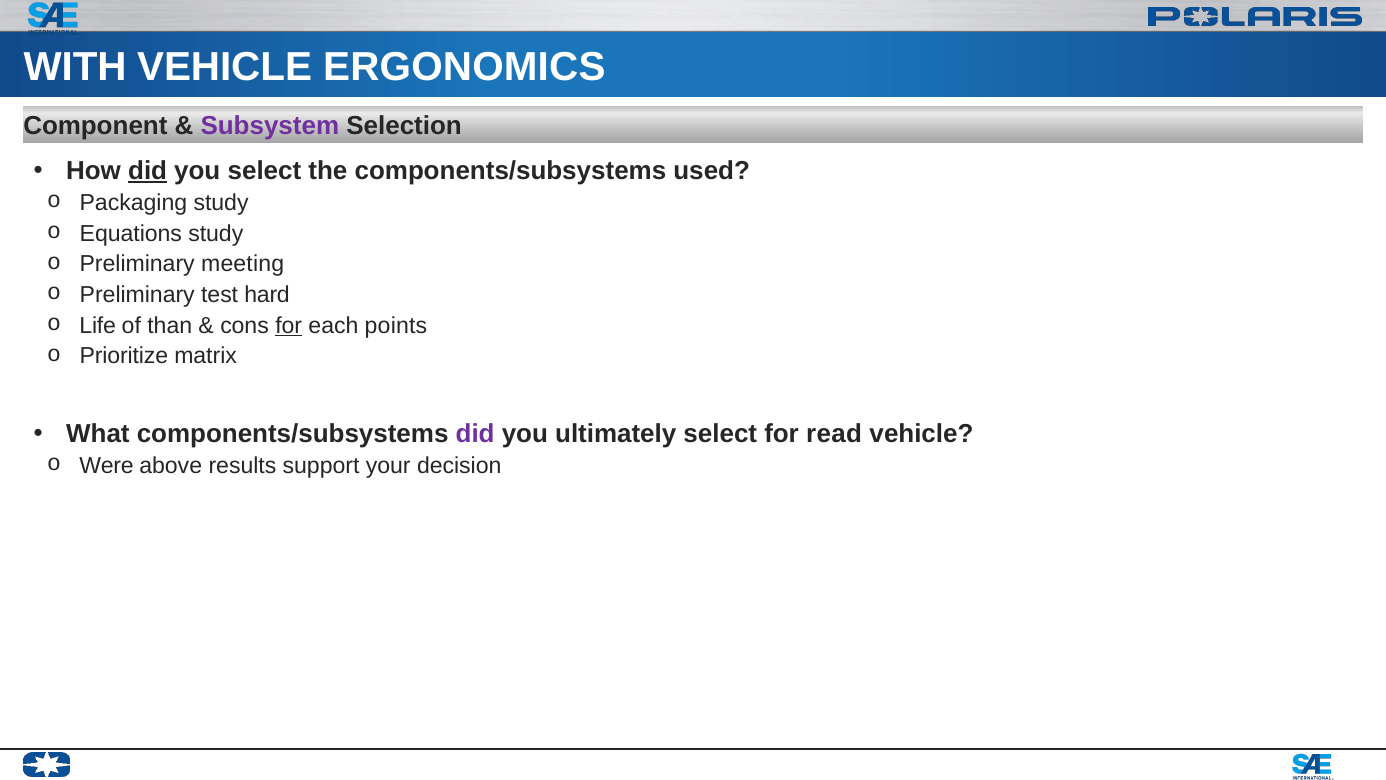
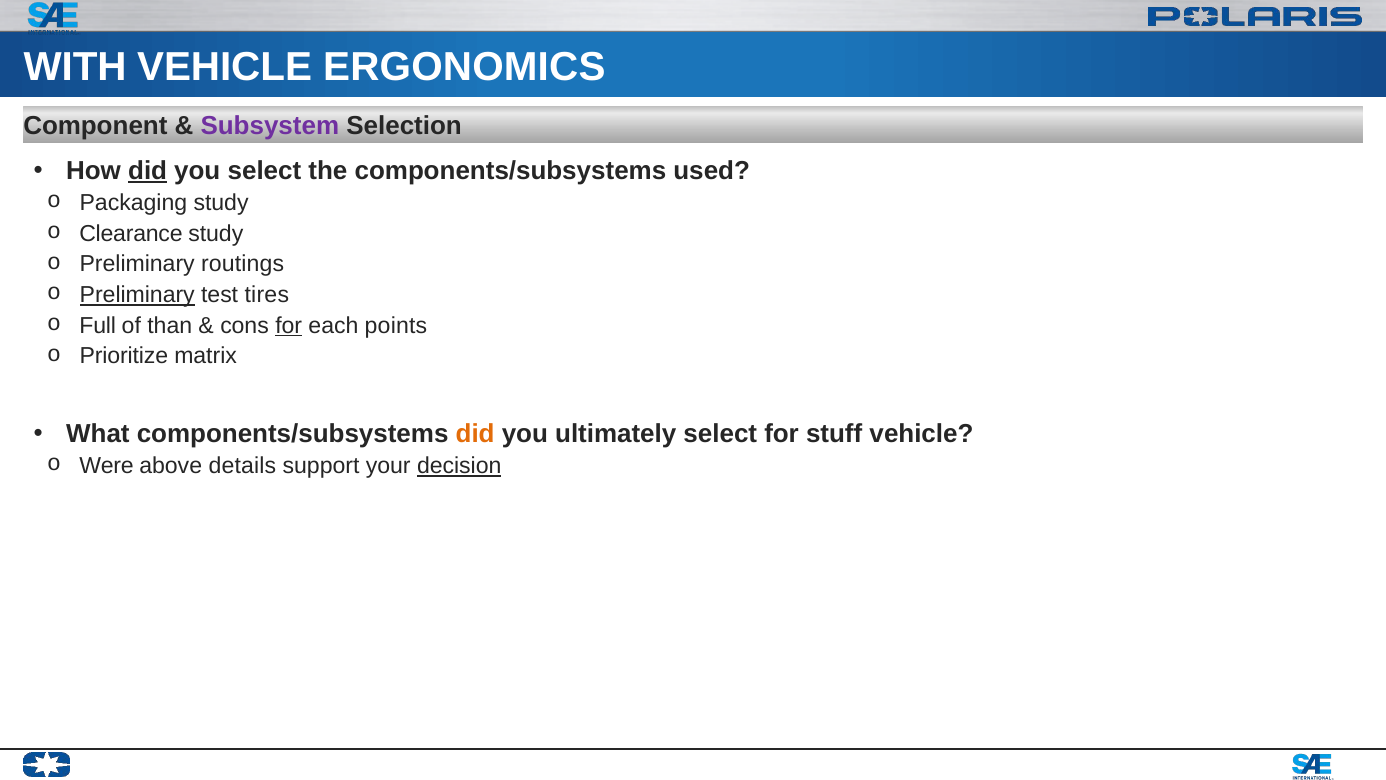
Equations: Equations -> Clearance
meeting: meeting -> routings
Preliminary at (137, 295) underline: none -> present
hard: hard -> tires
Life: Life -> Full
did at (475, 434) colour: purple -> orange
read: read -> stuff
results: results -> details
decision underline: none -> present
